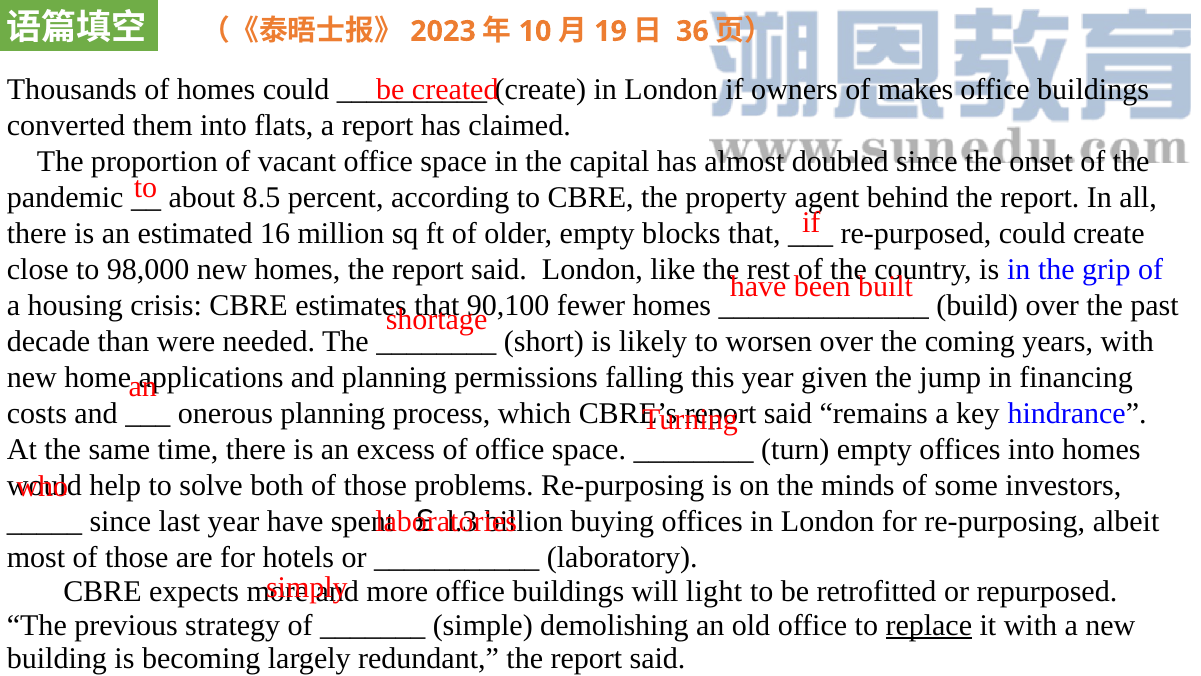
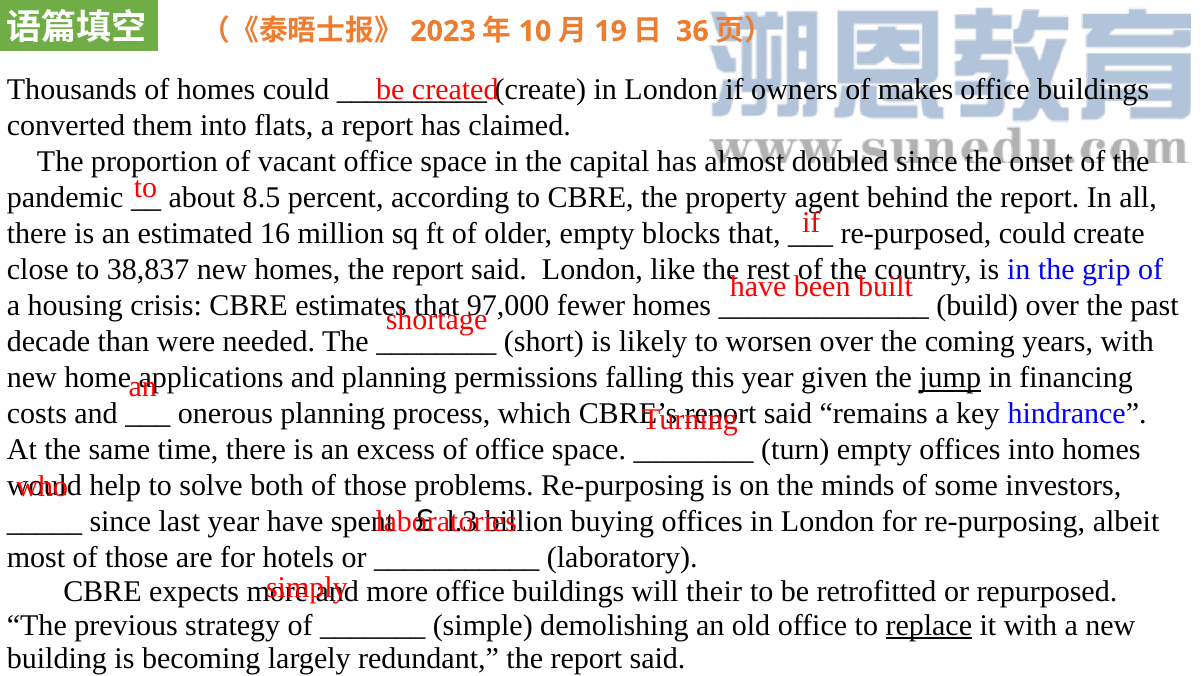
98,000: 98,000 -> 38,837
90,100: 90,100 -> 97,000
jump underline: none -> present
light: light -> their
